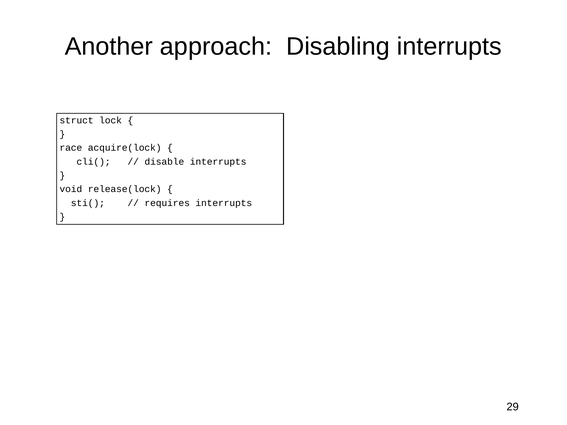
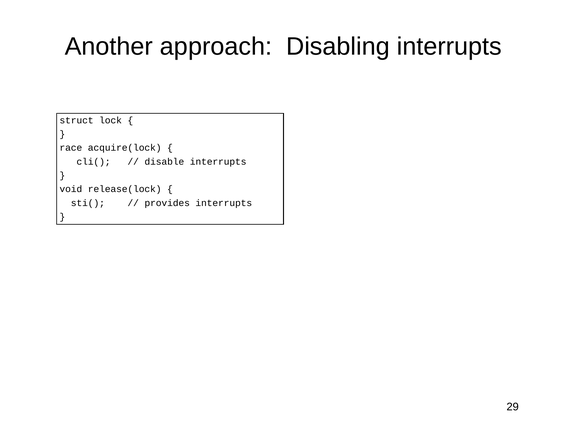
requires: requires -> provides
